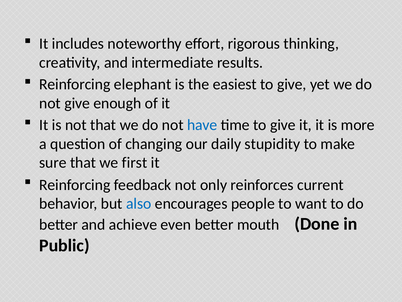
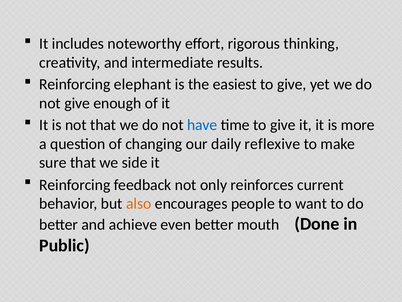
stupidity: stupidity -> reflexive
first: first -> side
also colour: blue -> orange
